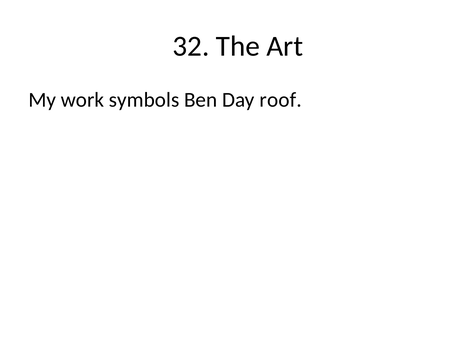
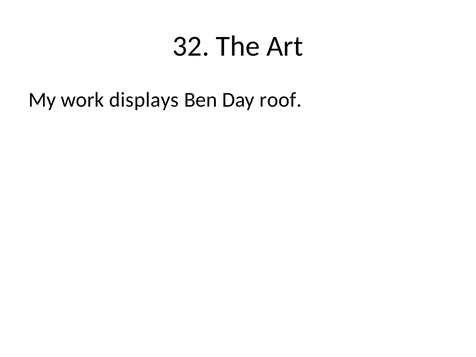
symbols: symbols -> displays
